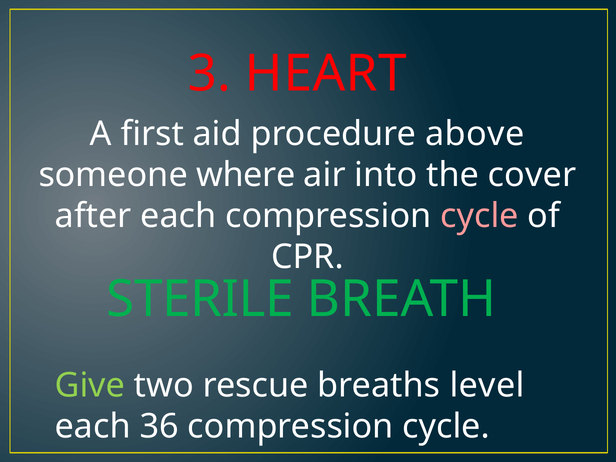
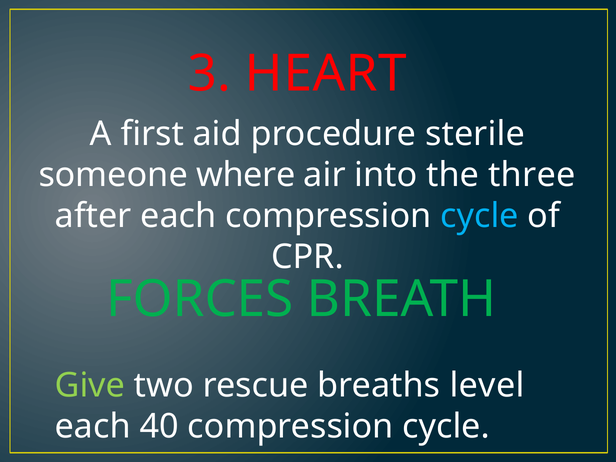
above: above -> sterile
cover: cover -> three
cycle at (479, 216) colour: pink -> light blue
STERILE: STERILE -> FORCES
36: 36 -> 40
